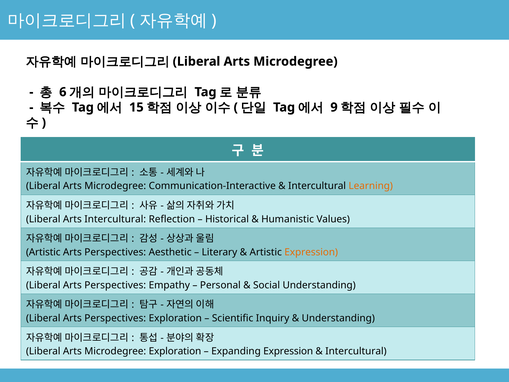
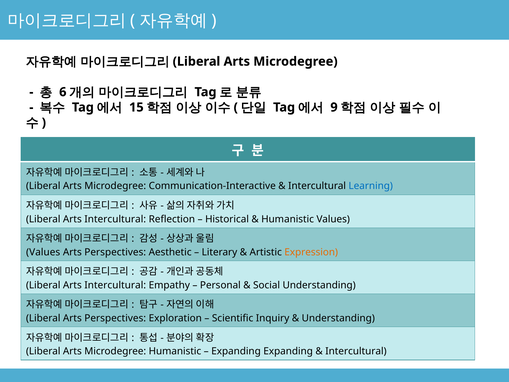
Learning colour: orange -> blue
Artistic at (43, 252): Artistic -> Values
Perspectives at (115, 285): Perspectives -> Intercultural
Microdegree Exploration: Exploration -> Humanistic
Expanding Expression: Expression -> Expanding
